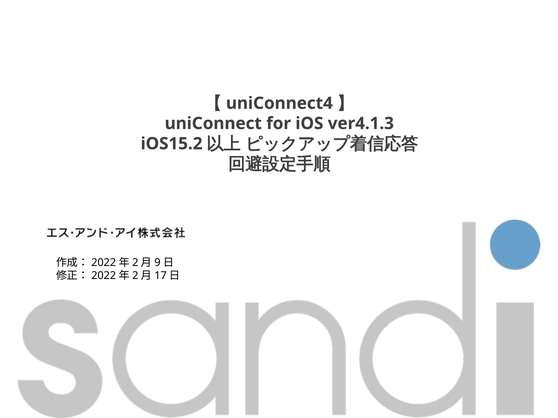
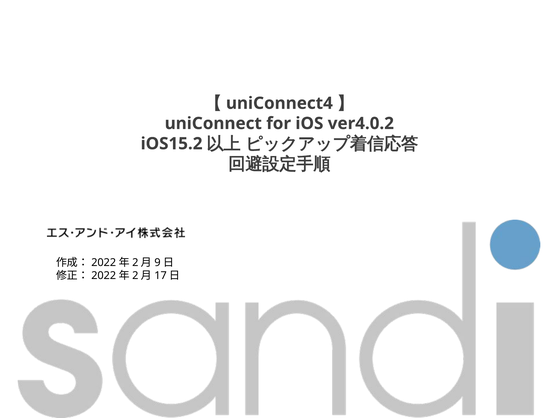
ver4.1.3: ver4.1.3 -> ver4.0.2
